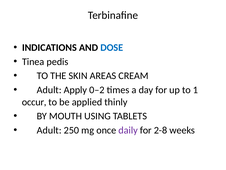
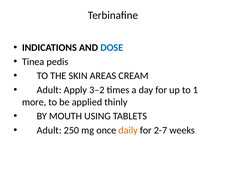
0–2: 0–2 -> 3–2
occur: occur -> more
daily colour: purple -> orange
2-8: 2-8 -> 2-7
